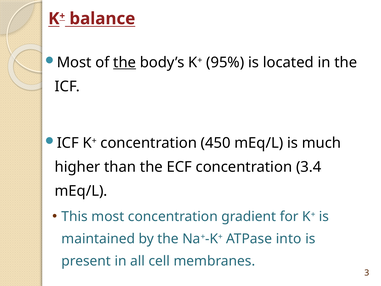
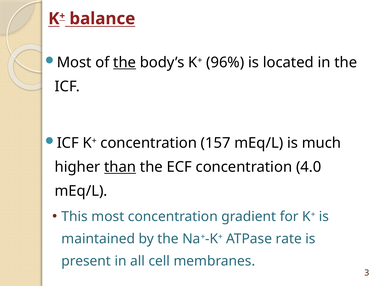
95%: 95% -> 96%
450: 450 -> 157
than underline: none -> present
3.4: 3.4 -> 4.0
into: into -> rate
